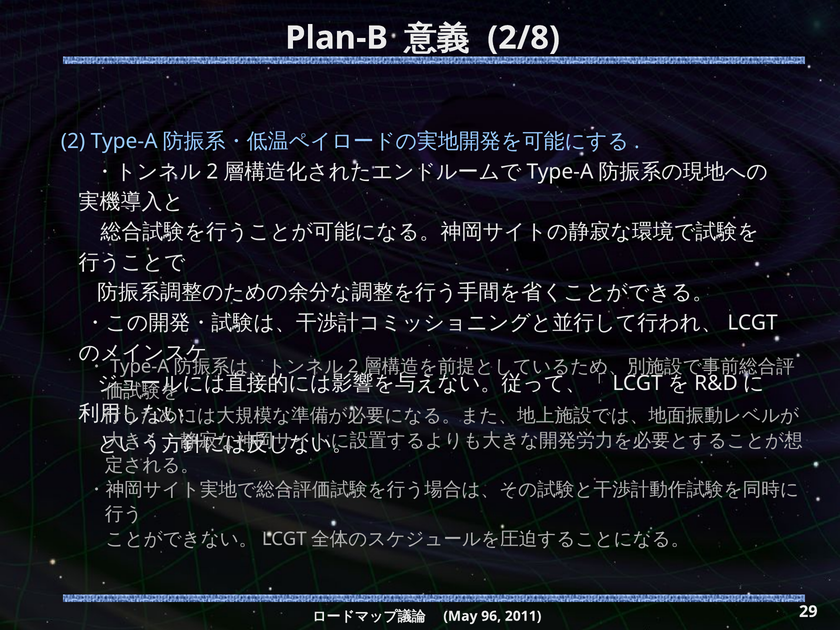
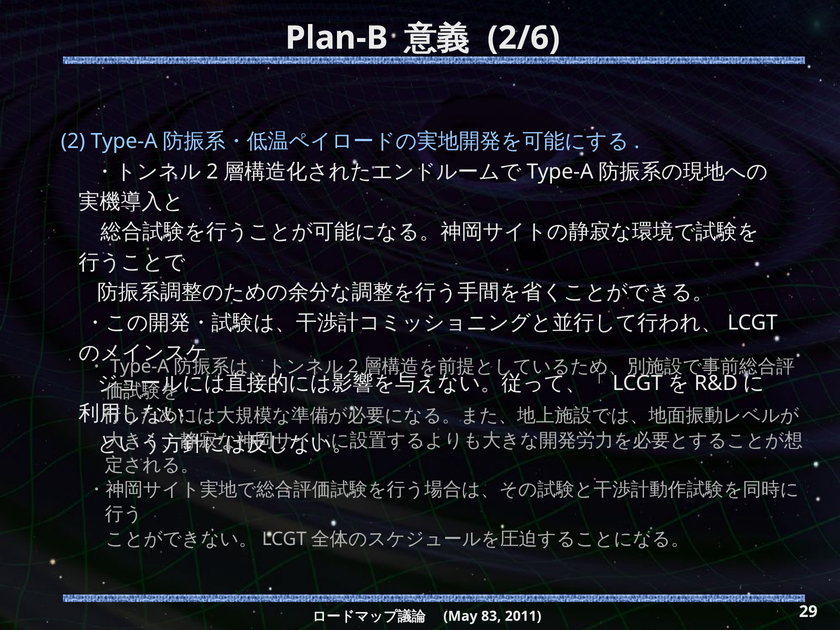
2/8: 2/8 -> 2/6
96: 96 -> 83
